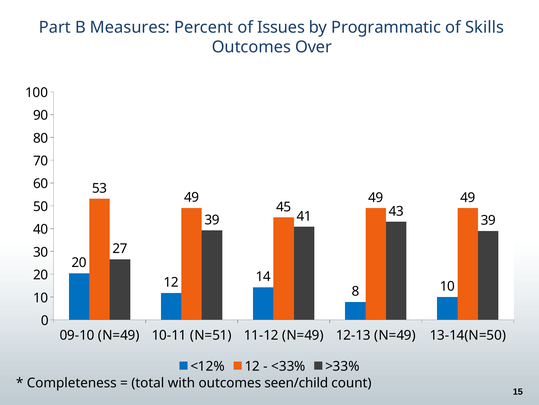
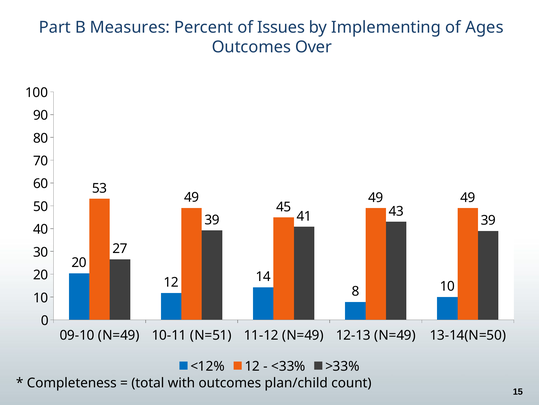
Programmatic: Programmatic -> Implementing
Skills: Skills -> Ages
seen/child: seen/child -> plan/child
